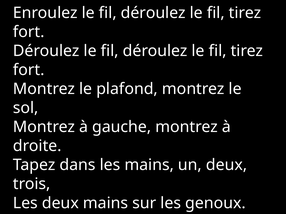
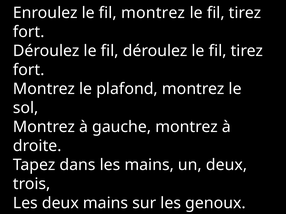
Enroulez le fil déroulez: déroulez -> montrez
